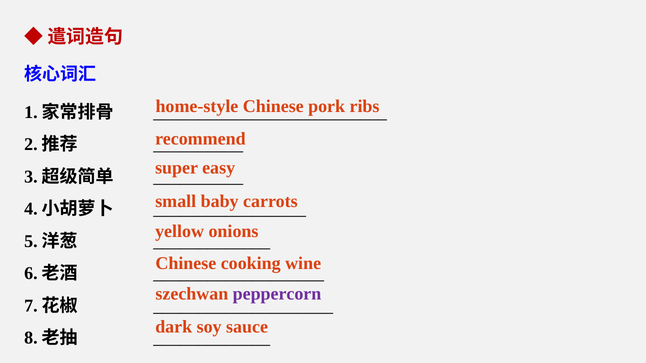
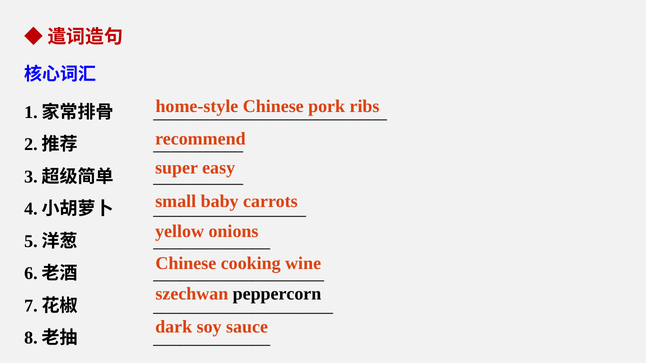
peppercorn colour: purple -> black
